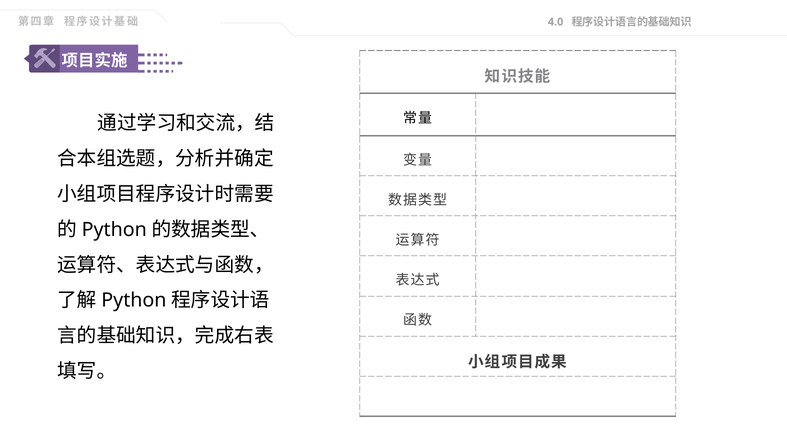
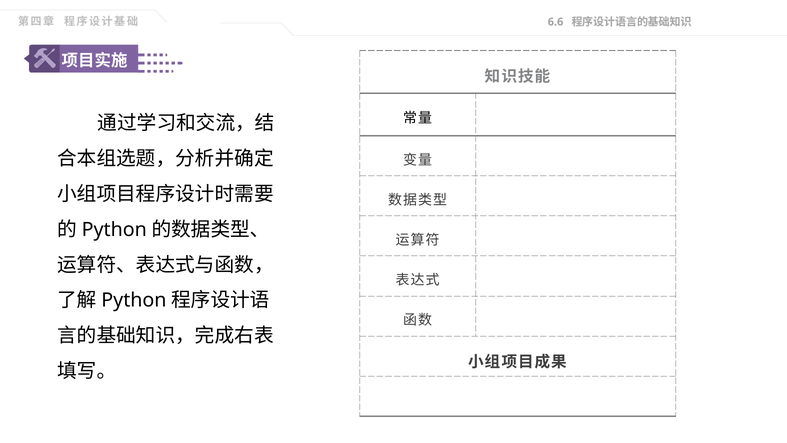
4.0: 4.0 -> 6.6
